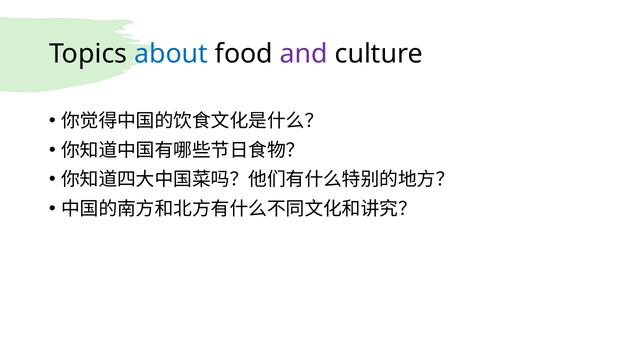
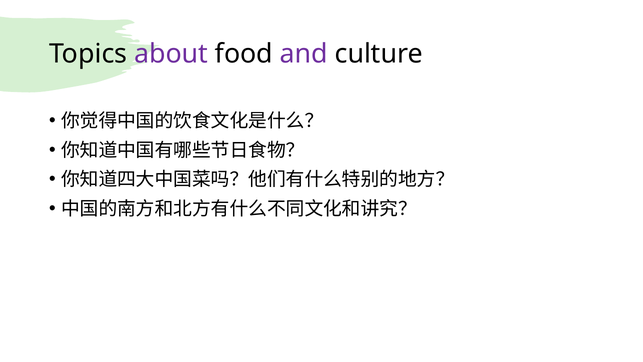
about colour: blue -> purple
